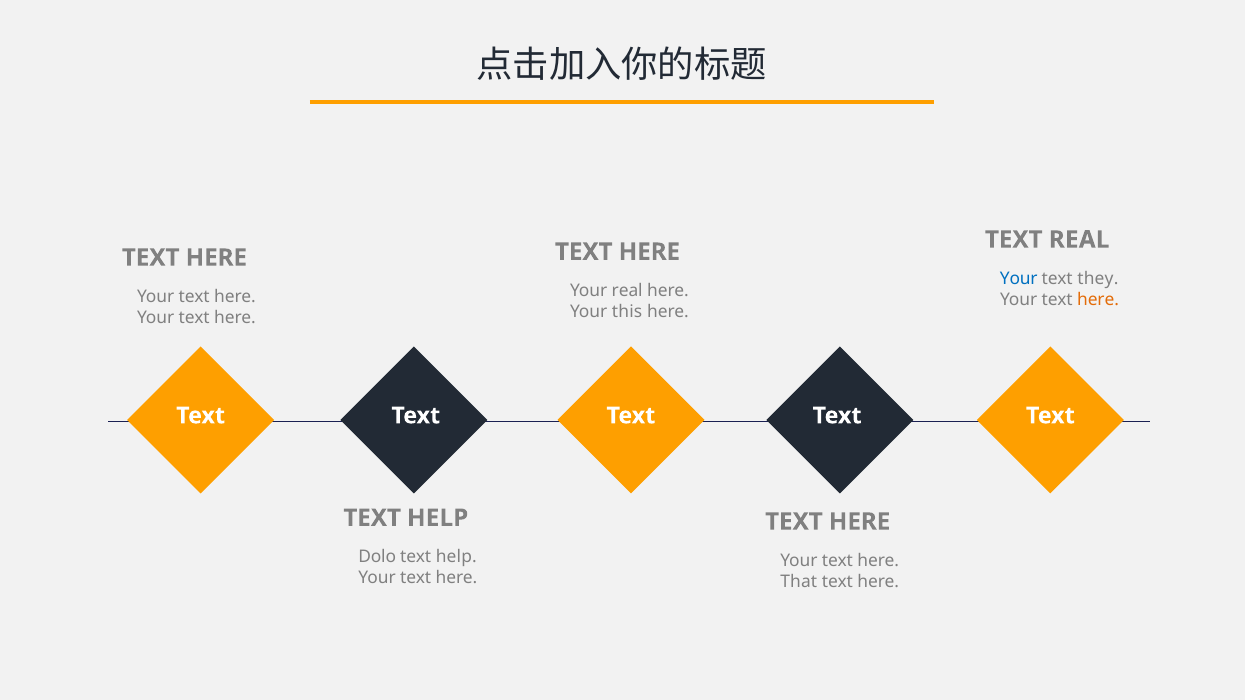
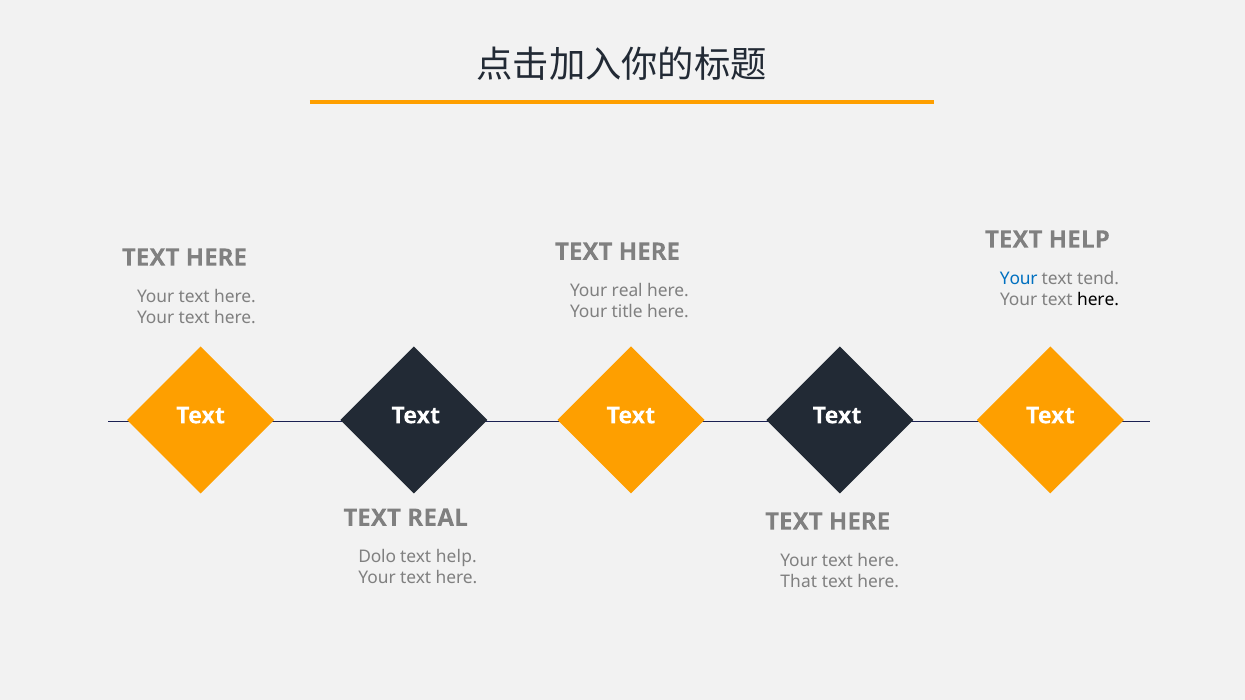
REAL at (1079, 240): REAL -> HELP
they: they -> tend
here at (1098, 300) colour: orange -> black
this: this -> title
HELP at (438, 518): HELP -> REAL
